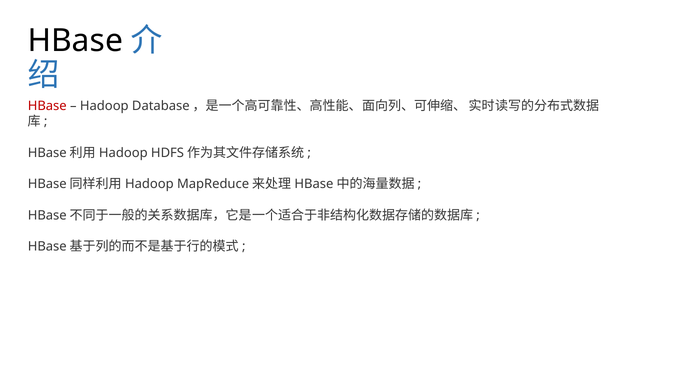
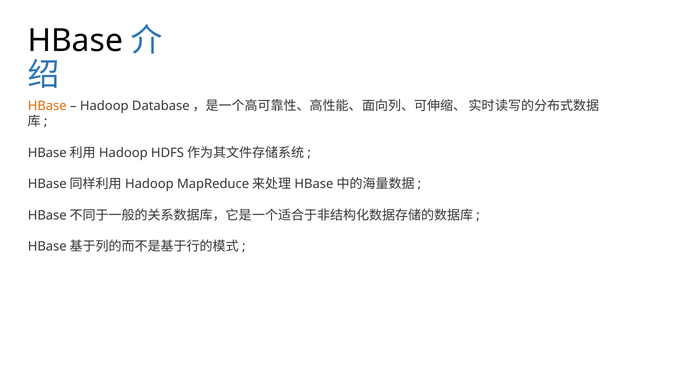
HBase at (47, 106) colour: red -> orange
